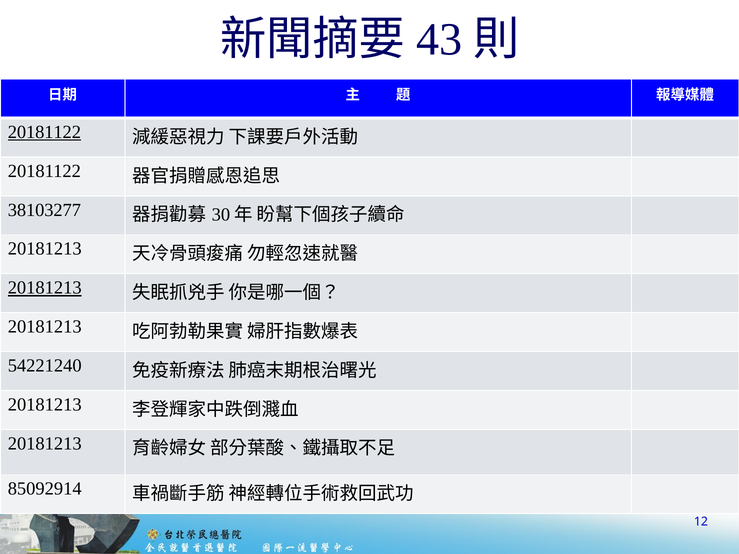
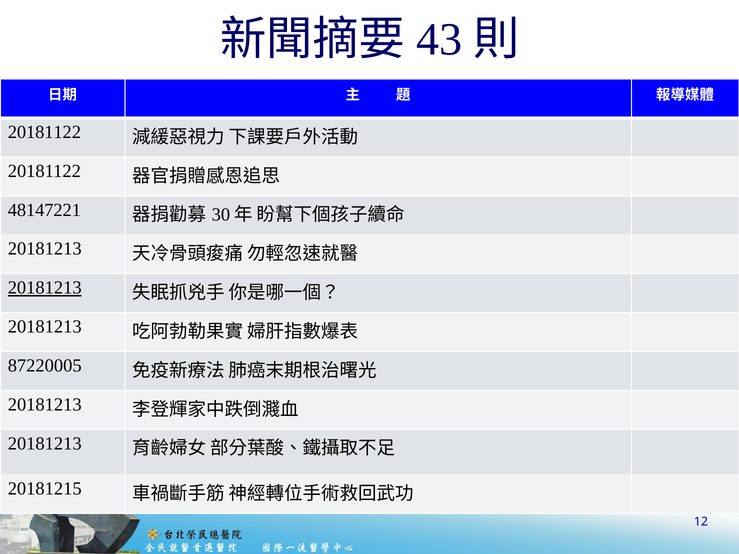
20181122 at (44, 132) underline: present -> none
38103277: 38103277 -> 48147221
54221240: 54221240 -> 87220005
85092914: 85092914 -> 20181215
